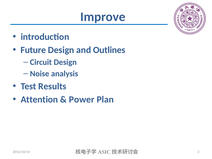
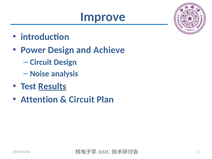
Future: Future -> Power
Outlines: Outlines -> Achieve
Results underline: none -> present
Power at (82, 99): Power -> Circuit
